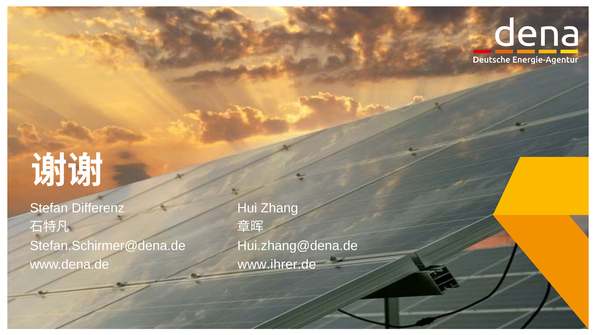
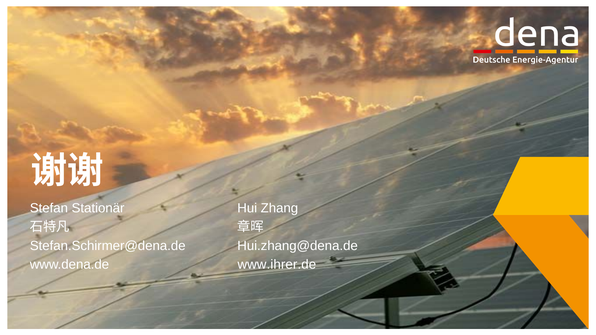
Differenz: Differenz -> Stationär
